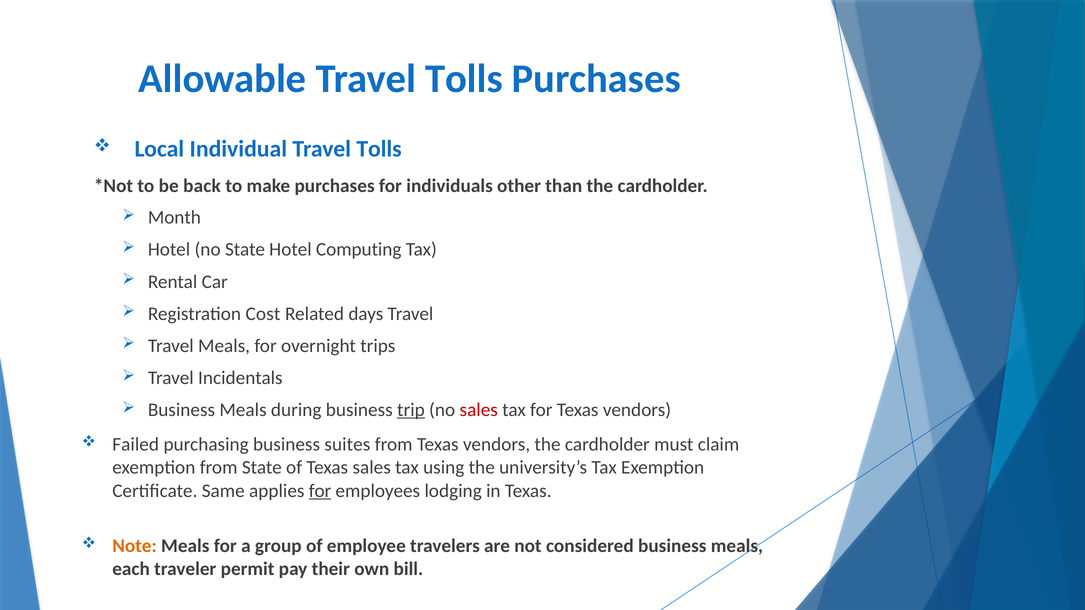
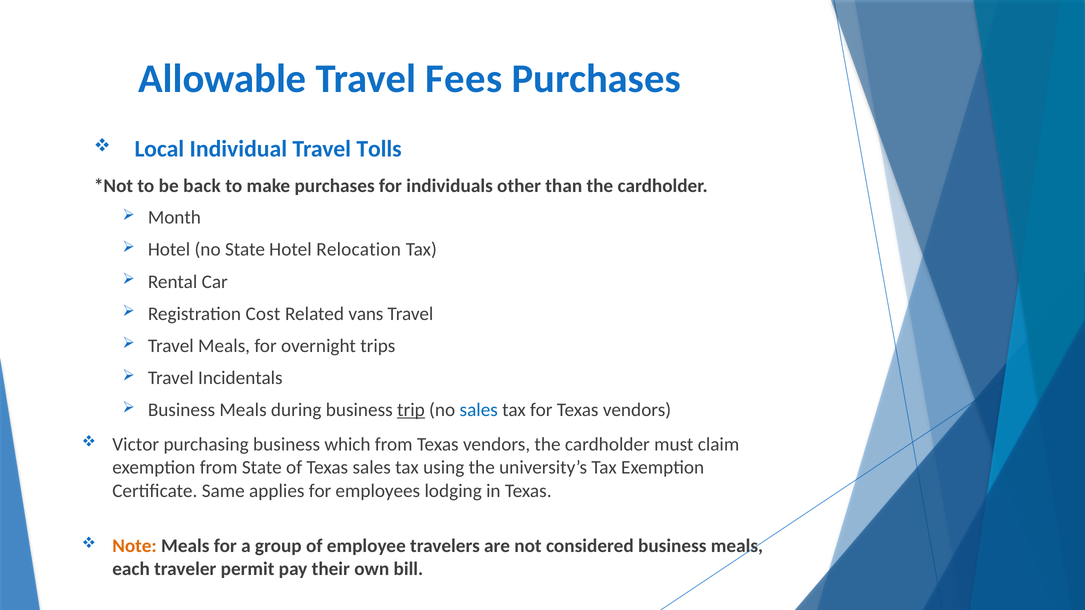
Allowable Travel Tolls: Tolls -> Fees
Computing: Computing -> Relocation
days: days -> vans
sales at (479, 410) colour: red -> blue
Failed: Failed -> Victor
suites: suites -> which
for at (320, 491) underline: present -> none
